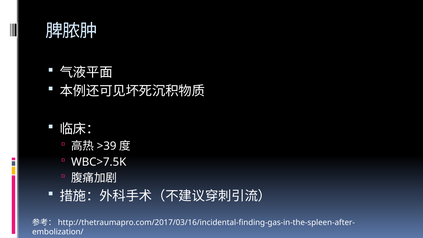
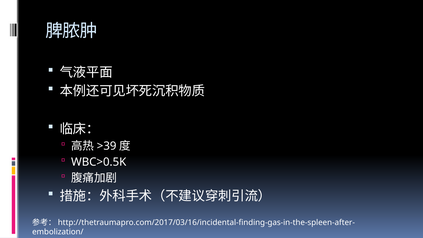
WBC>7.5K: WBC>7.5K -> WBC>0.5K
